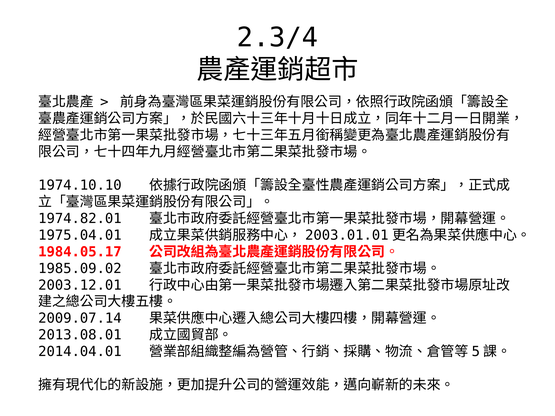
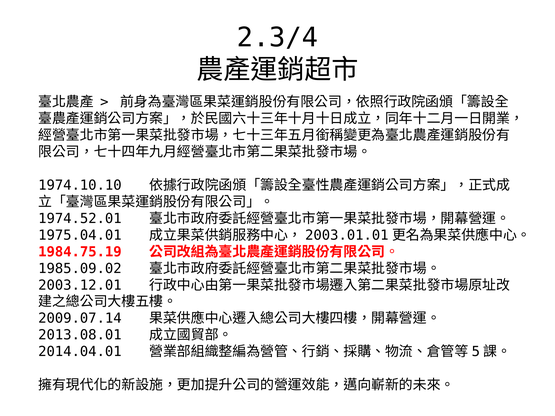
1974.82.01: 1974.82.01 -> 1974.52.01
1984.05.17: 1984.05.17 -> 1984.75.19
